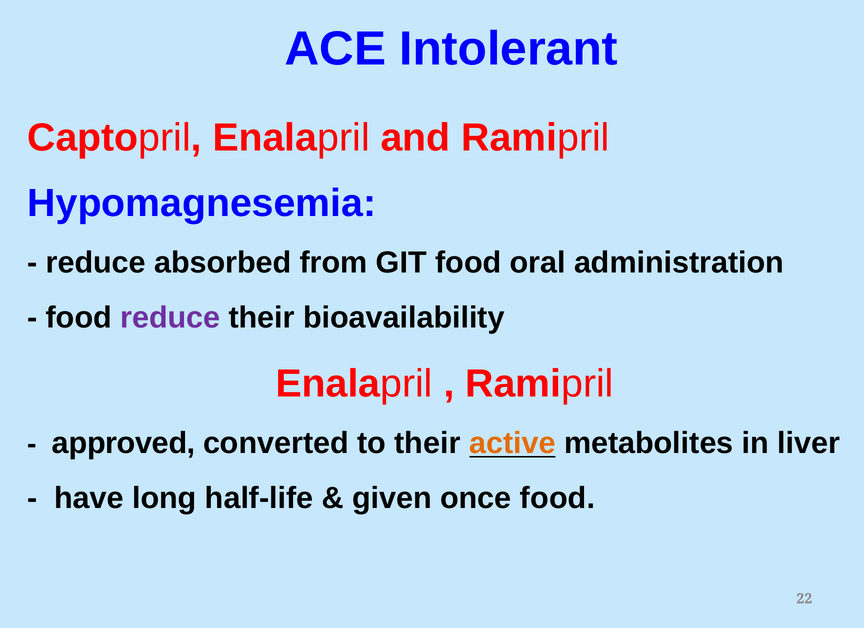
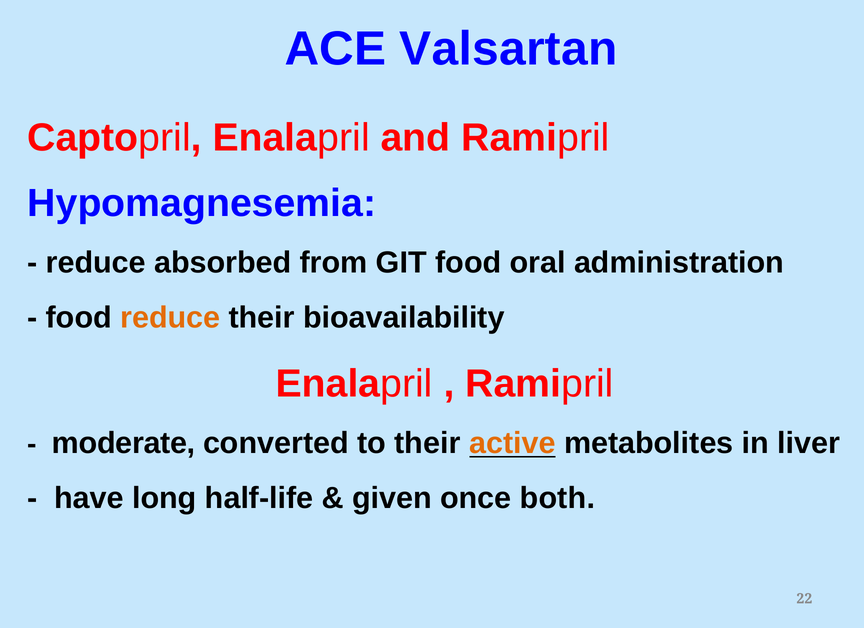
Intolerant: Intolerant -> Valsartan
reduce at (170, 318) colour: purple -> orange
approved: approved -> moderate
once food: food -> both
